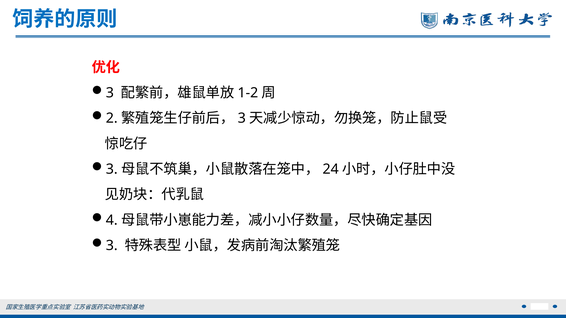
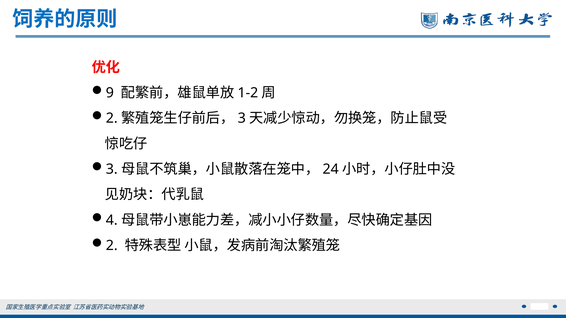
3 at (110, 93): 3 -> 9
3 at (112, 246): 3 -> 2
